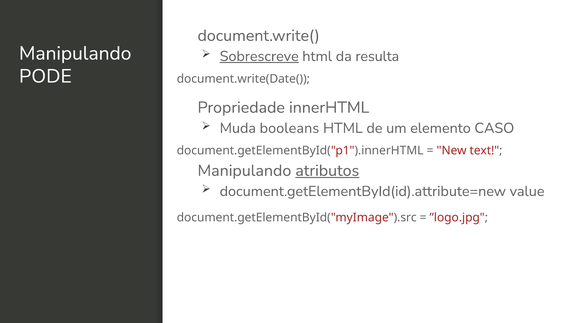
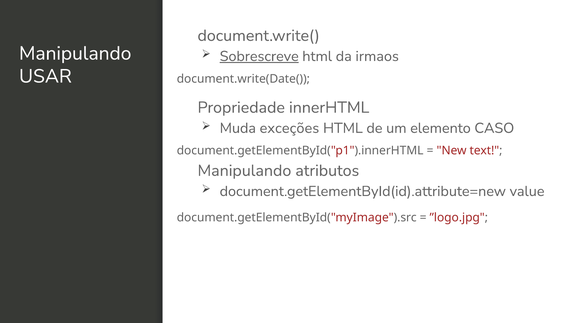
resulta: resulta -> irmaos
PODE: PODE -> USAR
booleans: booleans -> exceções
atributos underline: present -> none
